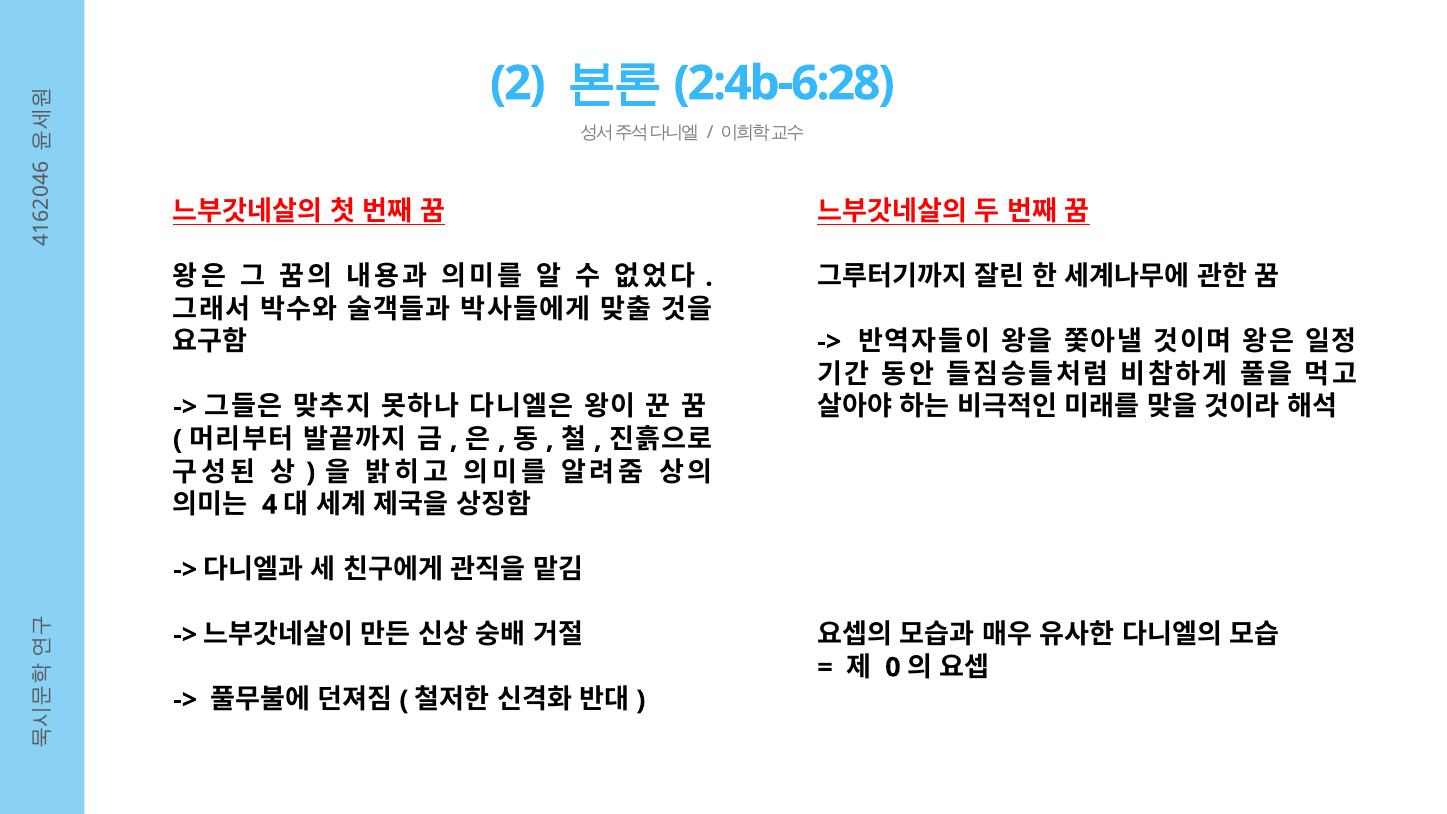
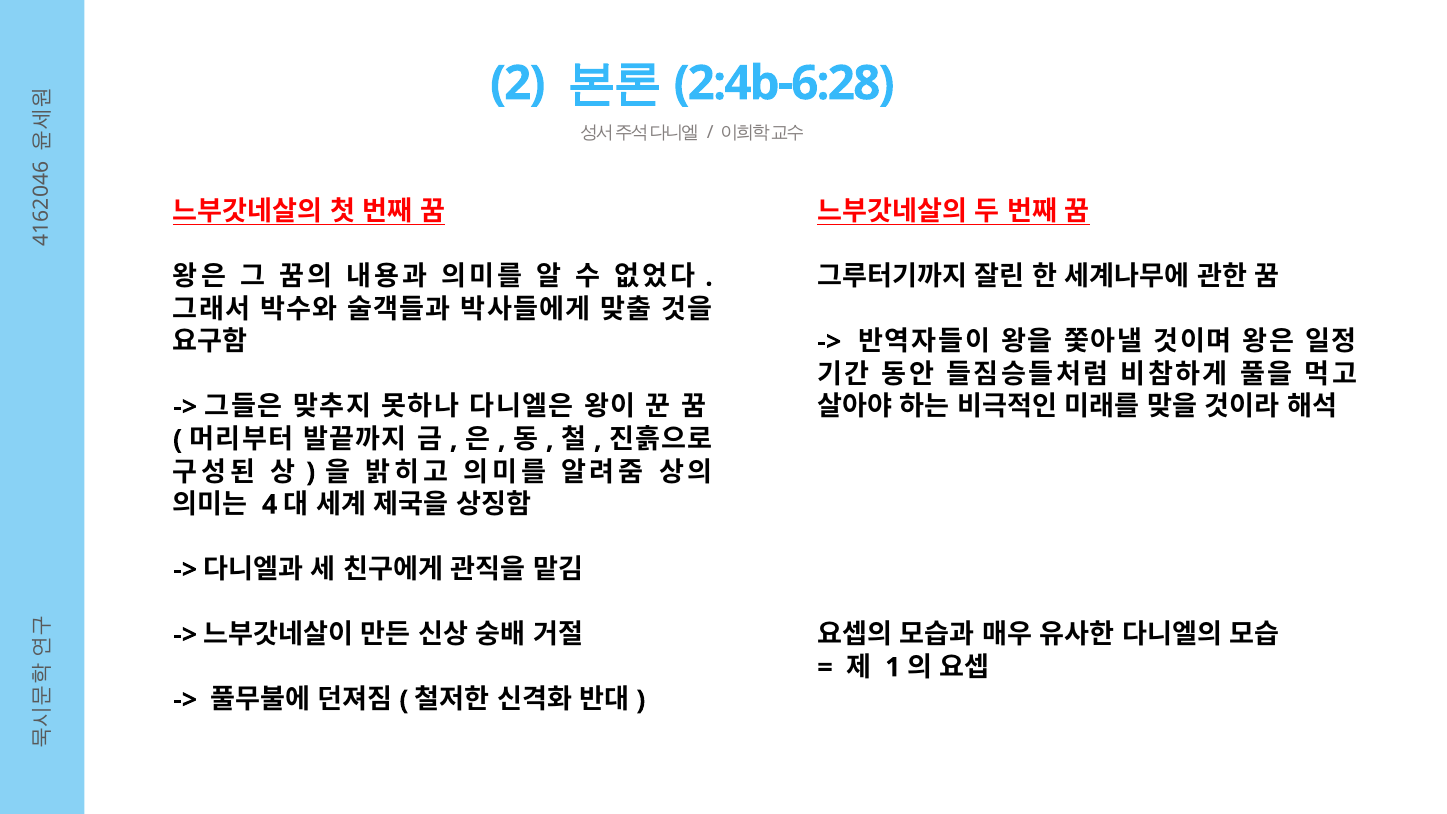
0 at (893, 667): 0 -> 1
